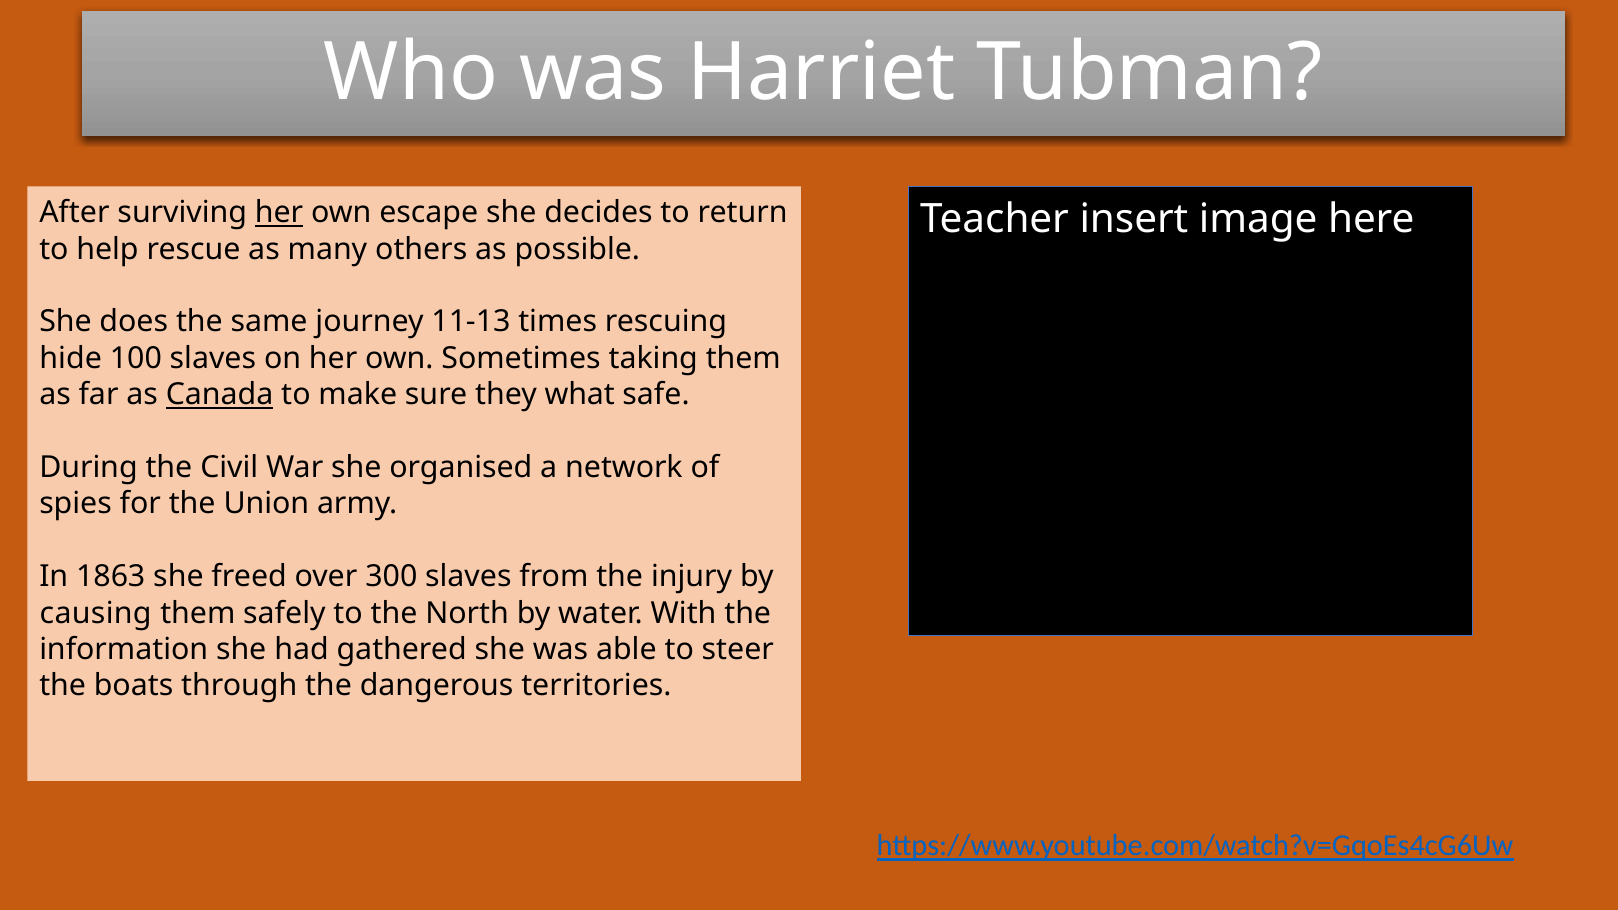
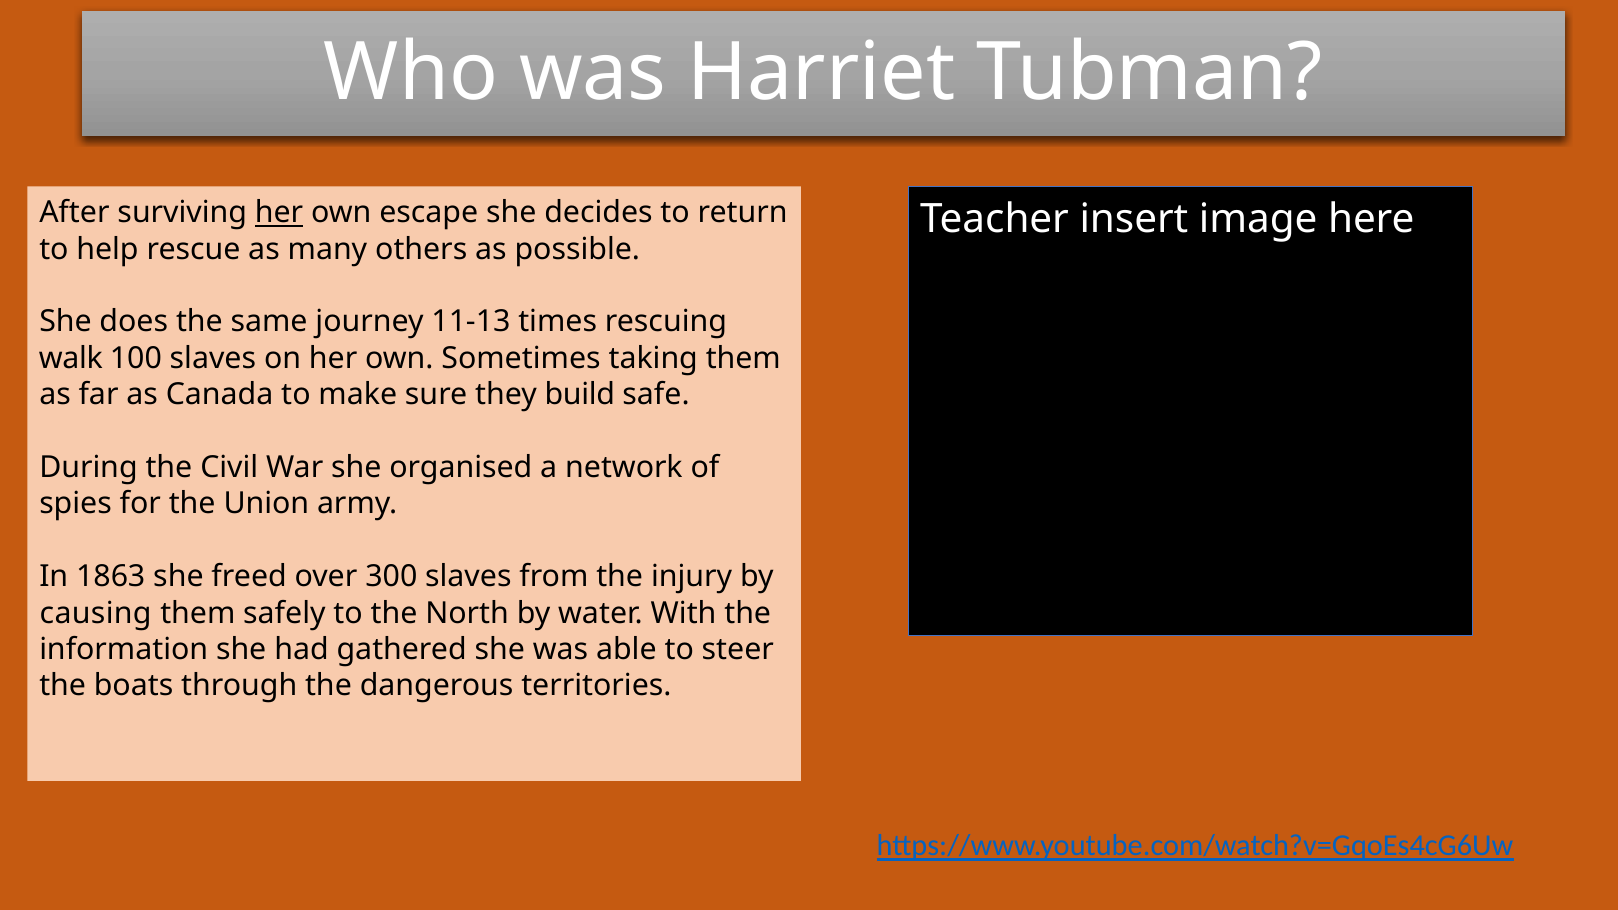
hide: hide -> walk
Canada underline: present -> none
what: what -> build
